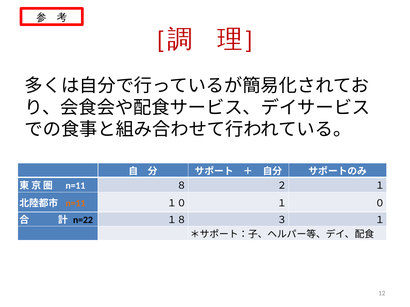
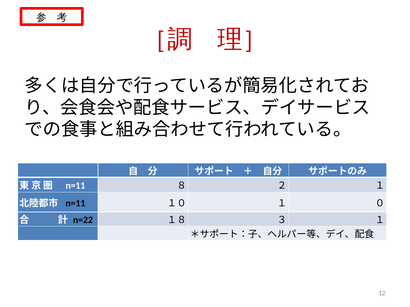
n=11 at (75, 203) colour: orange -> black
